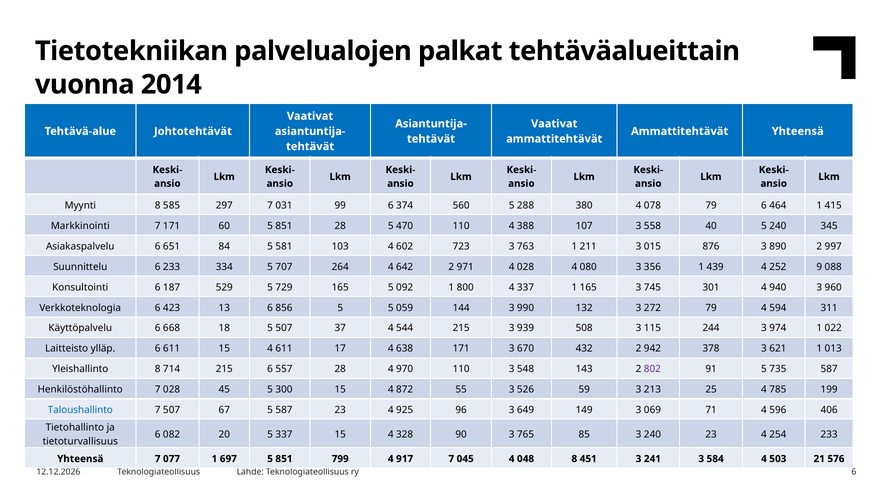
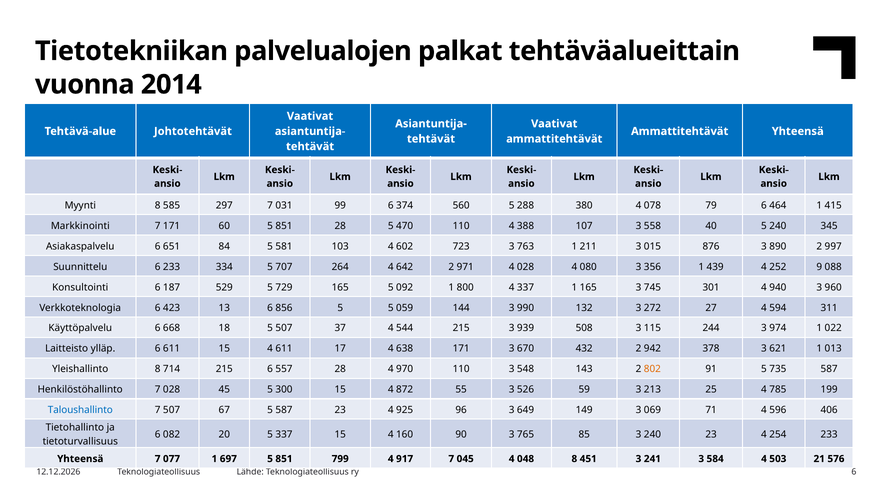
272 79: 79 -> 27
802 colour: purple -> orange
328: 328 -> 160
